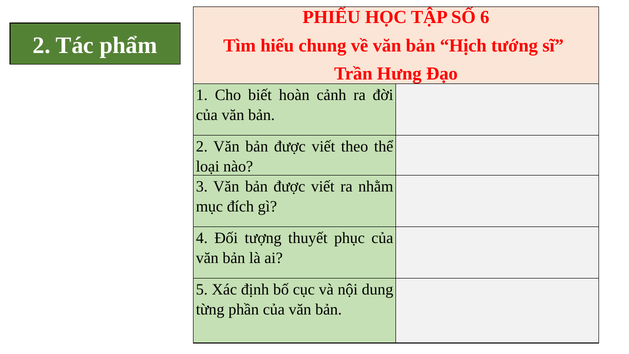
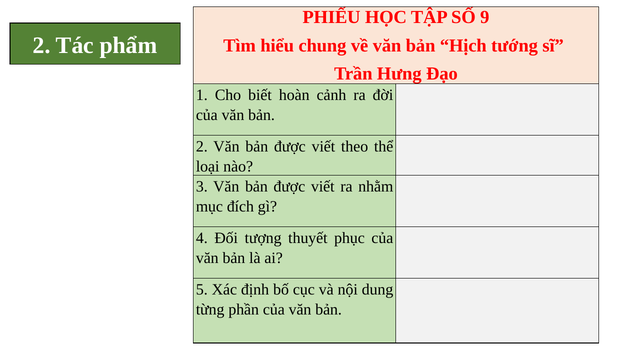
6: 6 -> 9
